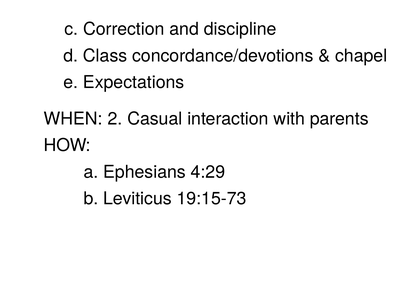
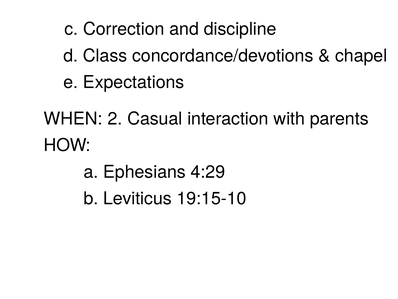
19:15-73: 19:15-73 -> 19:15-10
